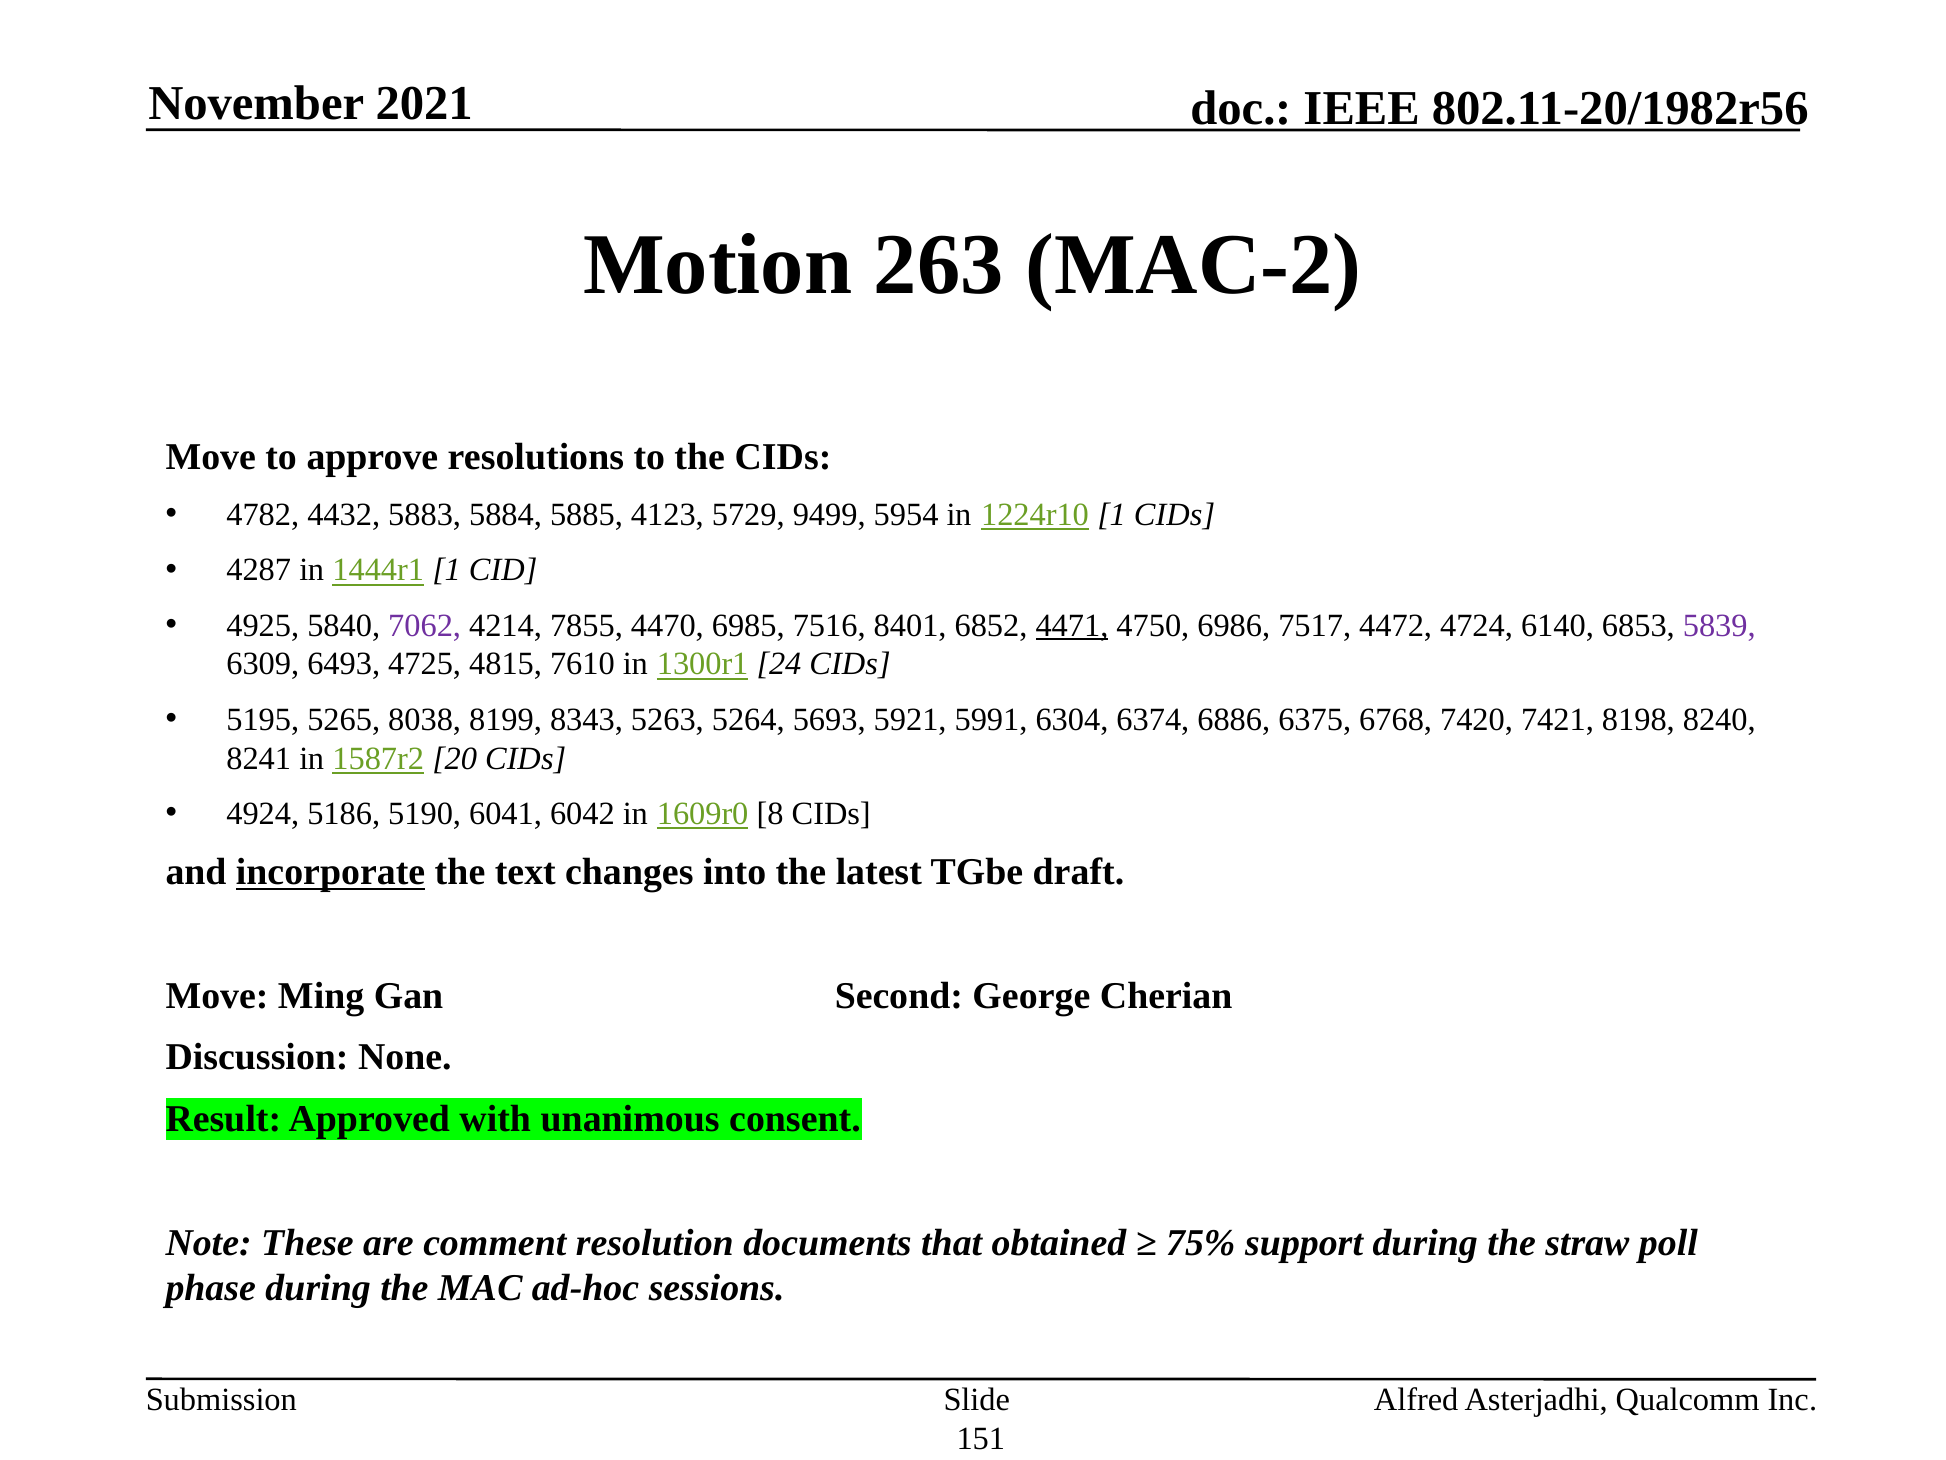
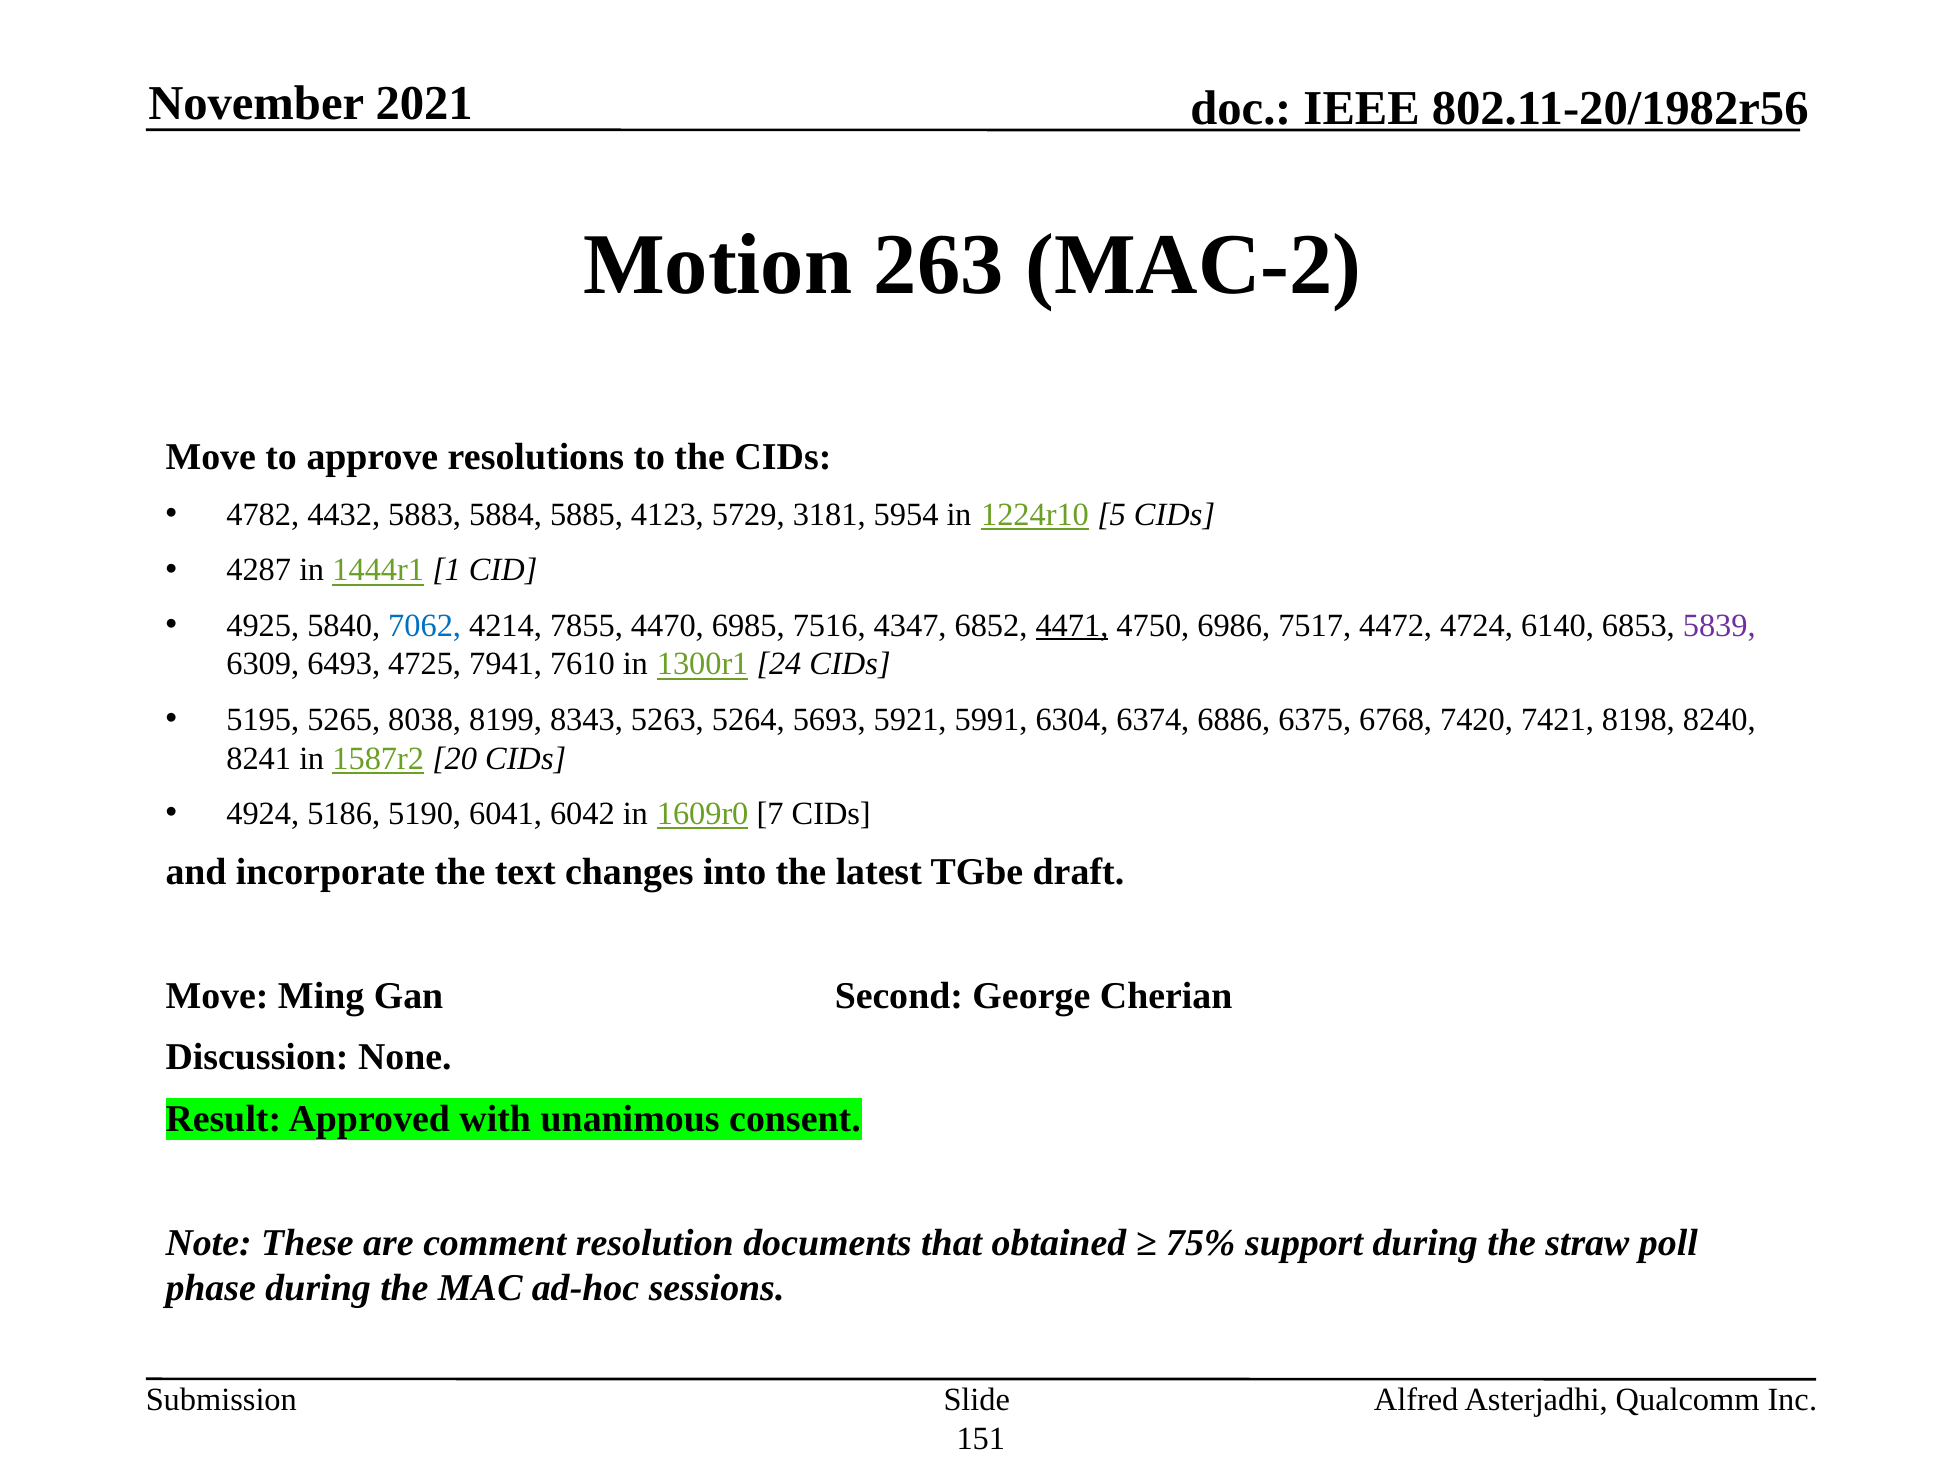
9499: 9499 -> 3181
1224r10 1: 1 -> 5
7062 colour: purple -> blue
8401: 8401 -> 4347
4815: 4815 -> 7941
8: 8 -> 7
incorporate underline: present -> none
